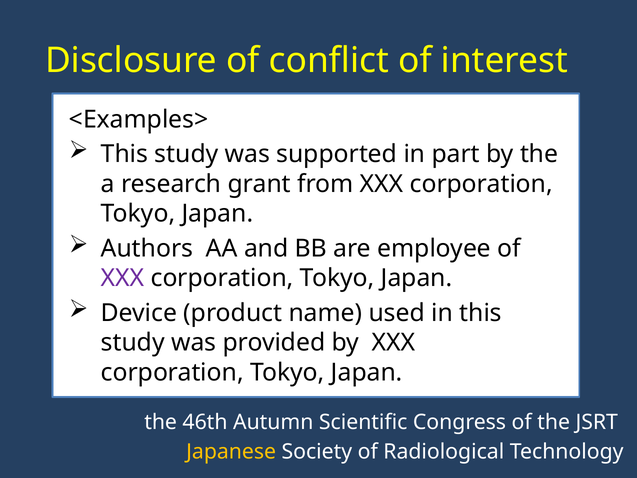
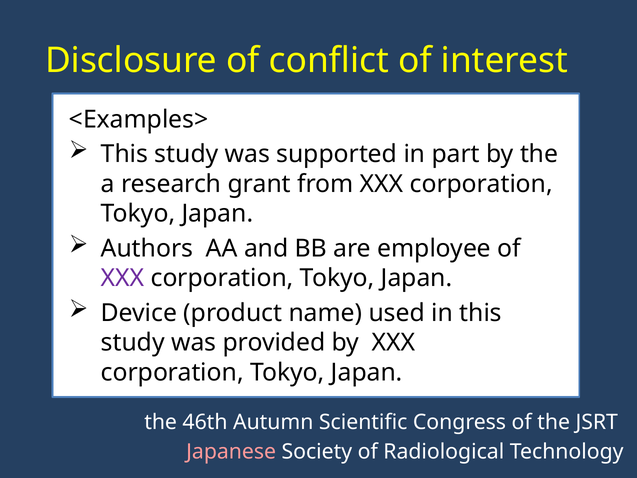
Japanese colour: yellow -> pink
